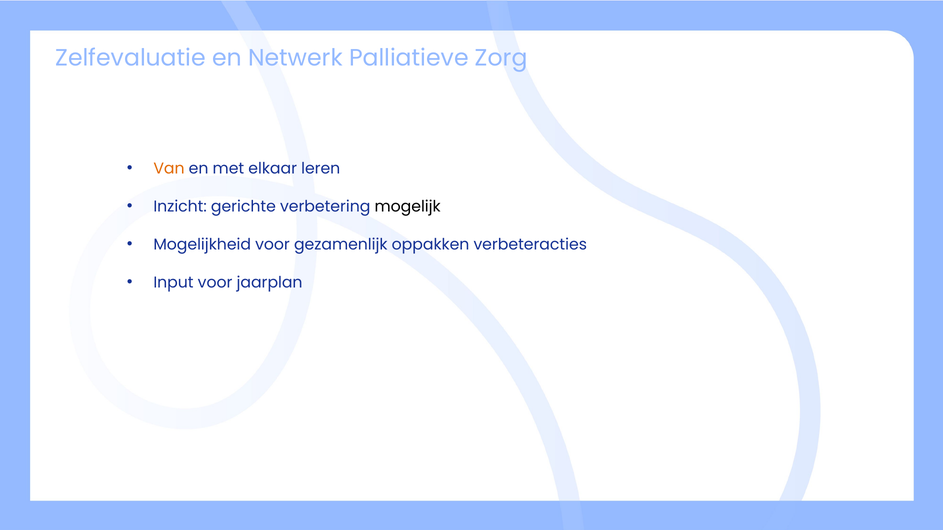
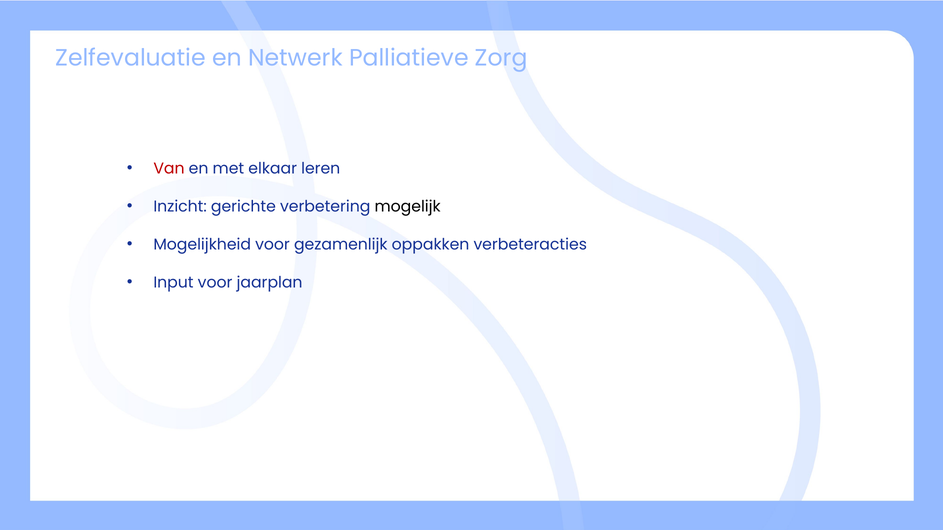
Van colour: orange -> red
